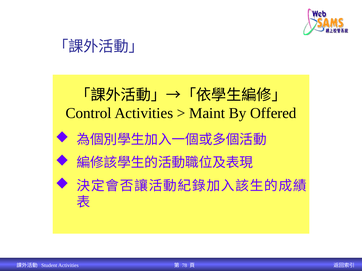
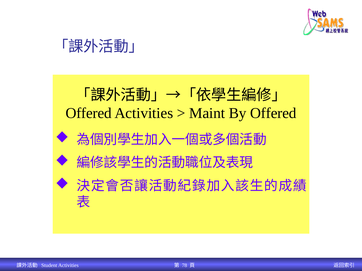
Control at (89, 113): Control -> Offered
